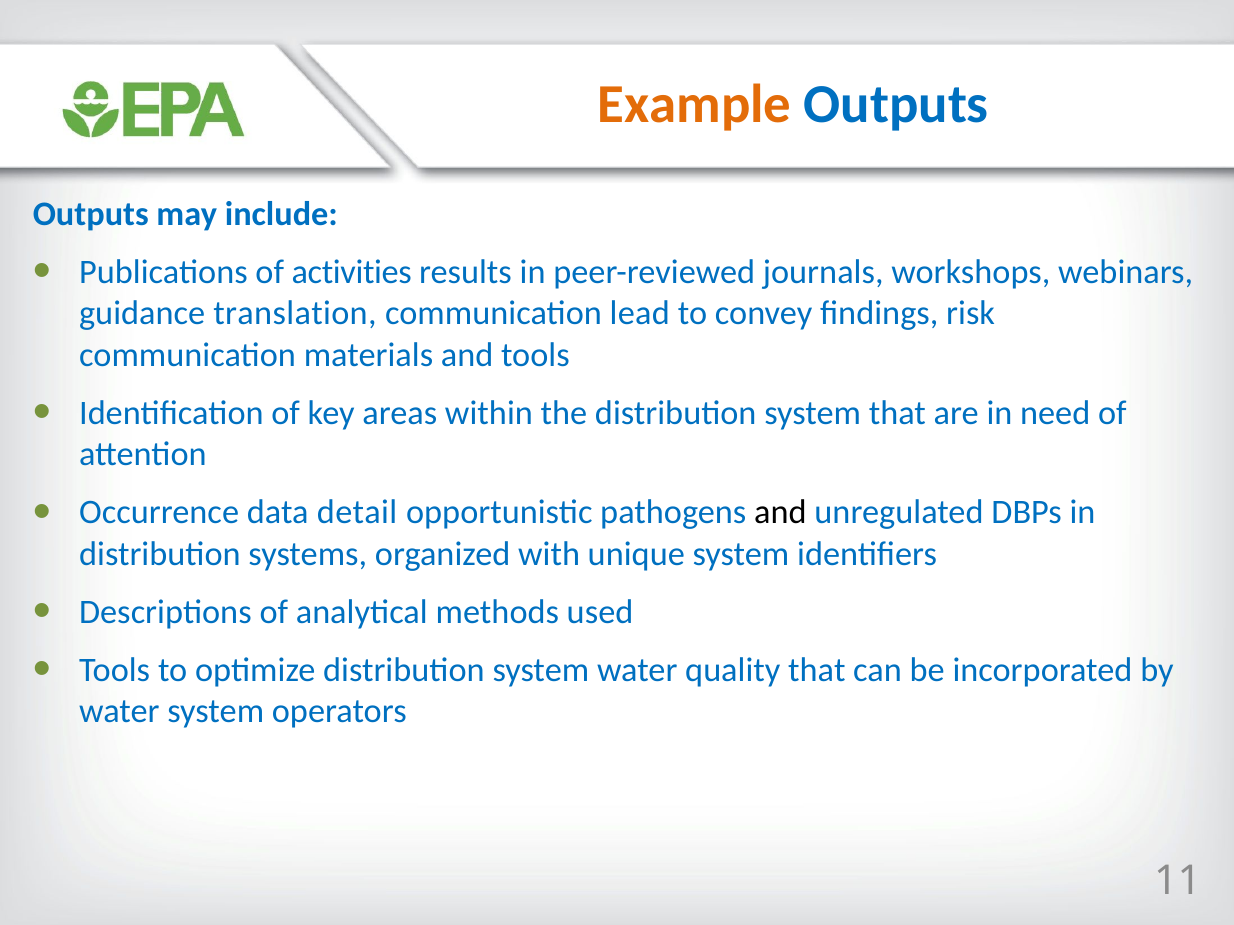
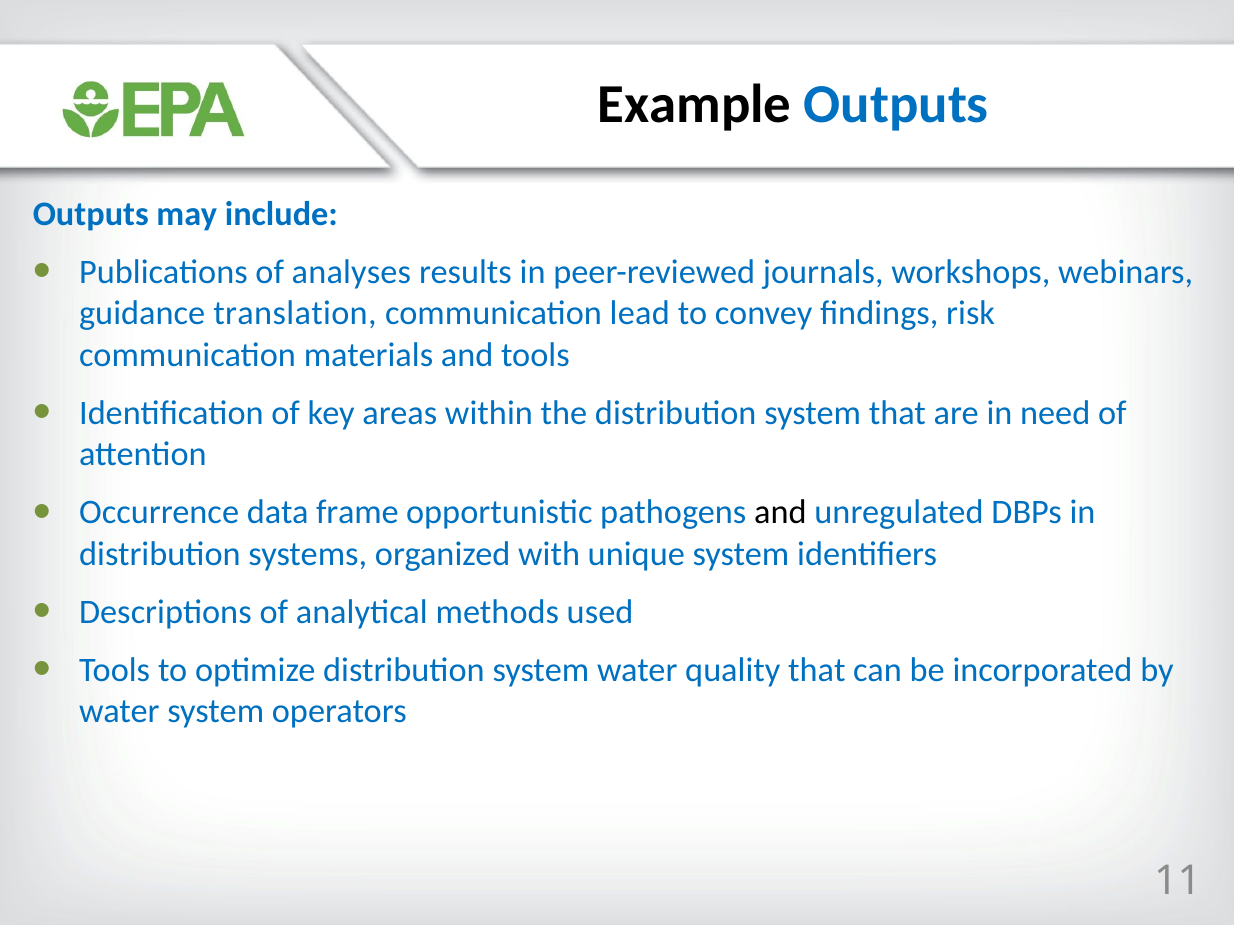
Example colour: orange -> black
activities: activities -> analyses
detail: detail -> frame
